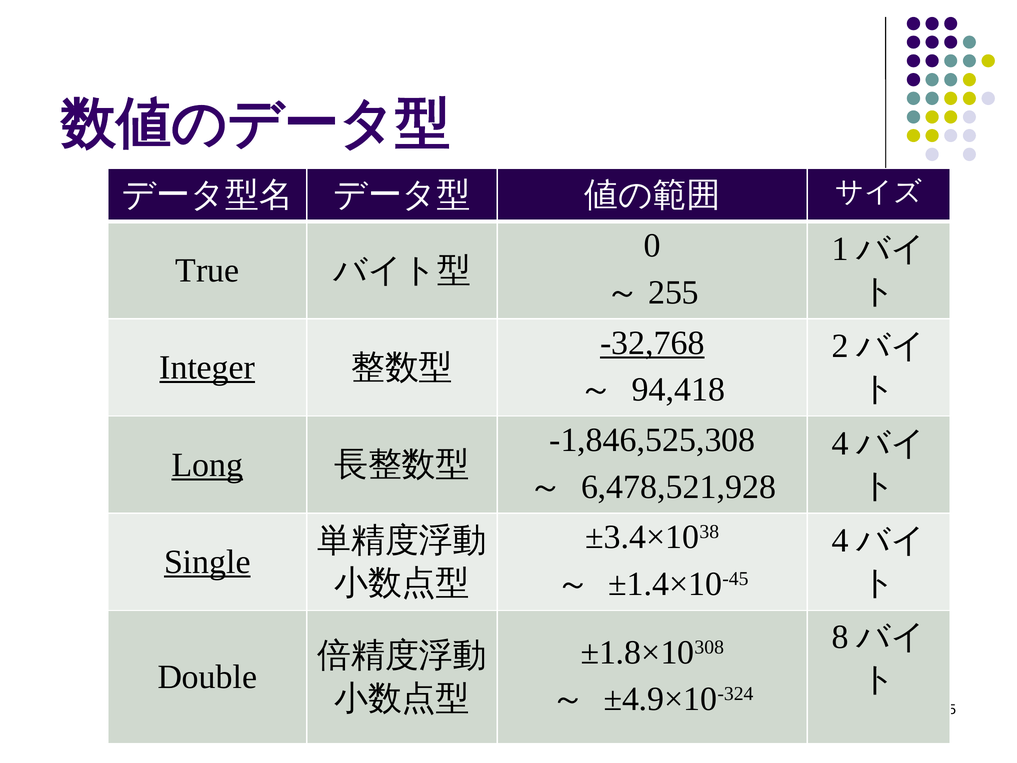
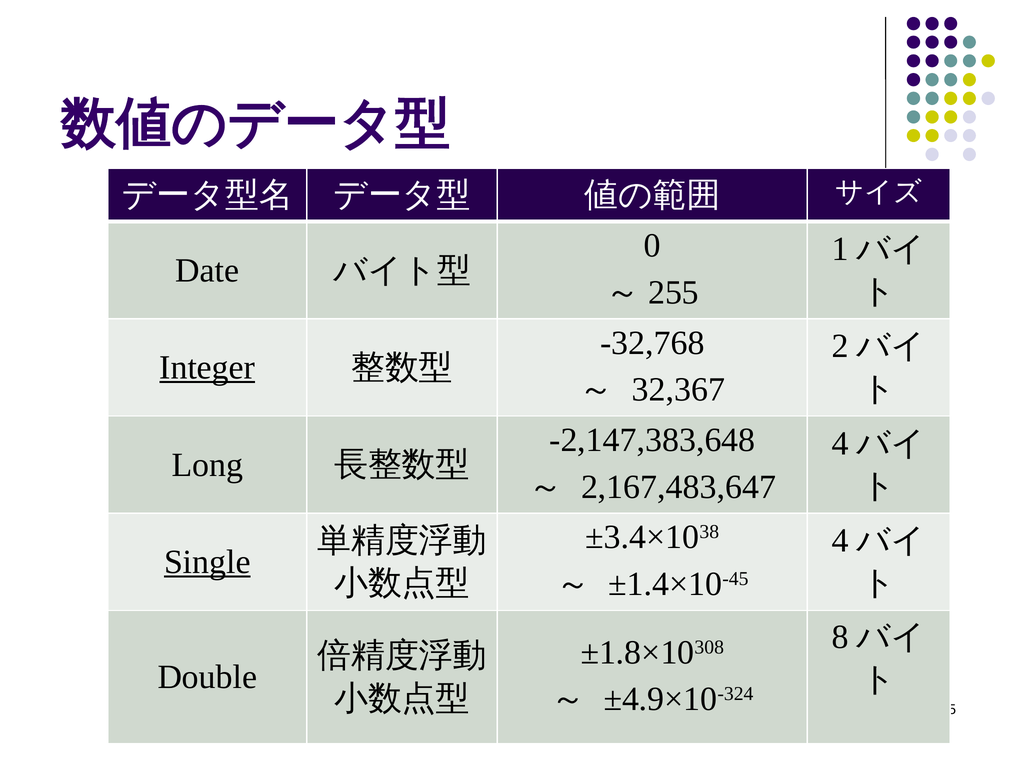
True: True -> Date
-32,768 underline: present -> none
94,418: 94,418 -> 32,367
-1,846,525,308: -1,846,525,308 -> -2,147,383,648
Long underline: present -> none
6,478,521,928: 6,478,521,928 -> 2,167,483,647
